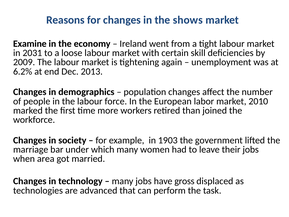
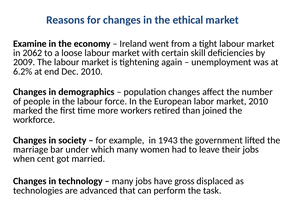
shows: shows -> ethical
2031: 2031 -> 2062
Dec 2013: 2013 -> 2010
1903: 1903 -> 1943
area: area -> cent
